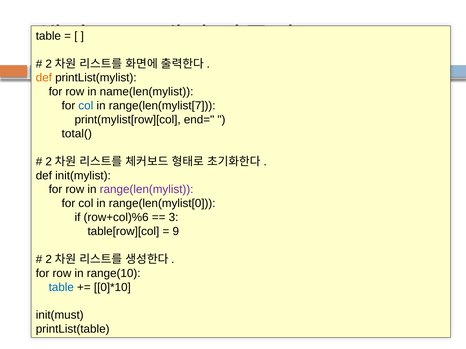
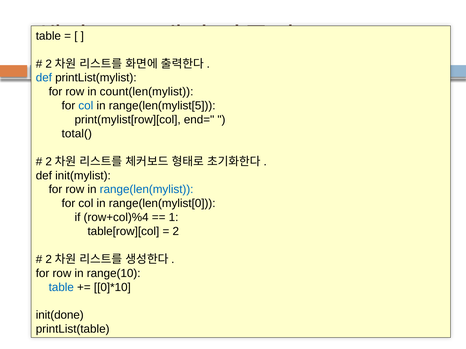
def at (44, 78) colour: orange -> blue
name(len(mylist: name(len(mylist -> count(len(mylist
range(len(mylist[7: range(len(mylist[7 -> range(len(mylist[5
range(len(mylist colour: purple -> blue
row+col)%6: row+col)%6 -> row+col)%4
3: 3 -> 1
9: 9 -> 2
init(must: init(must -> init(done
